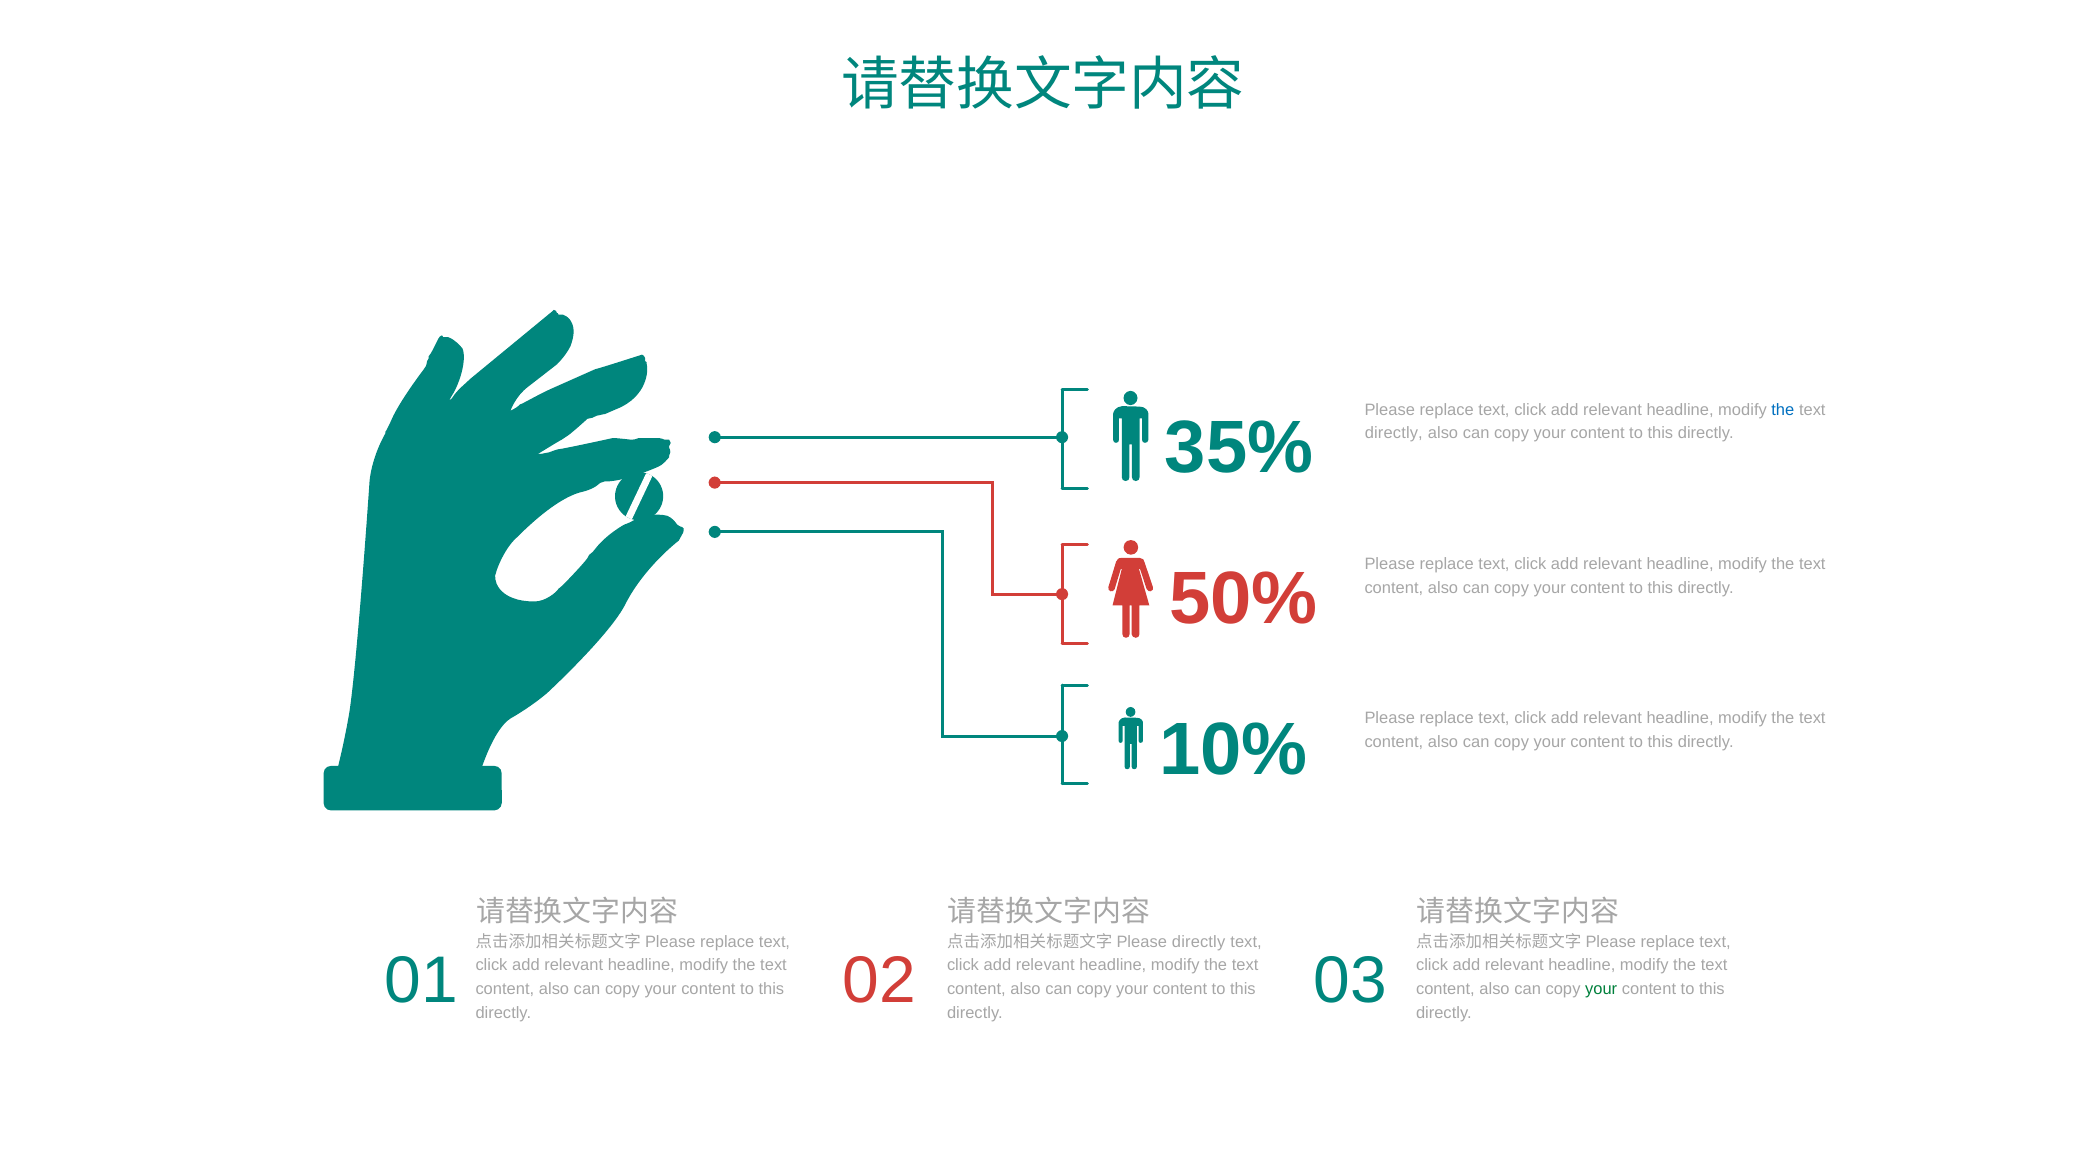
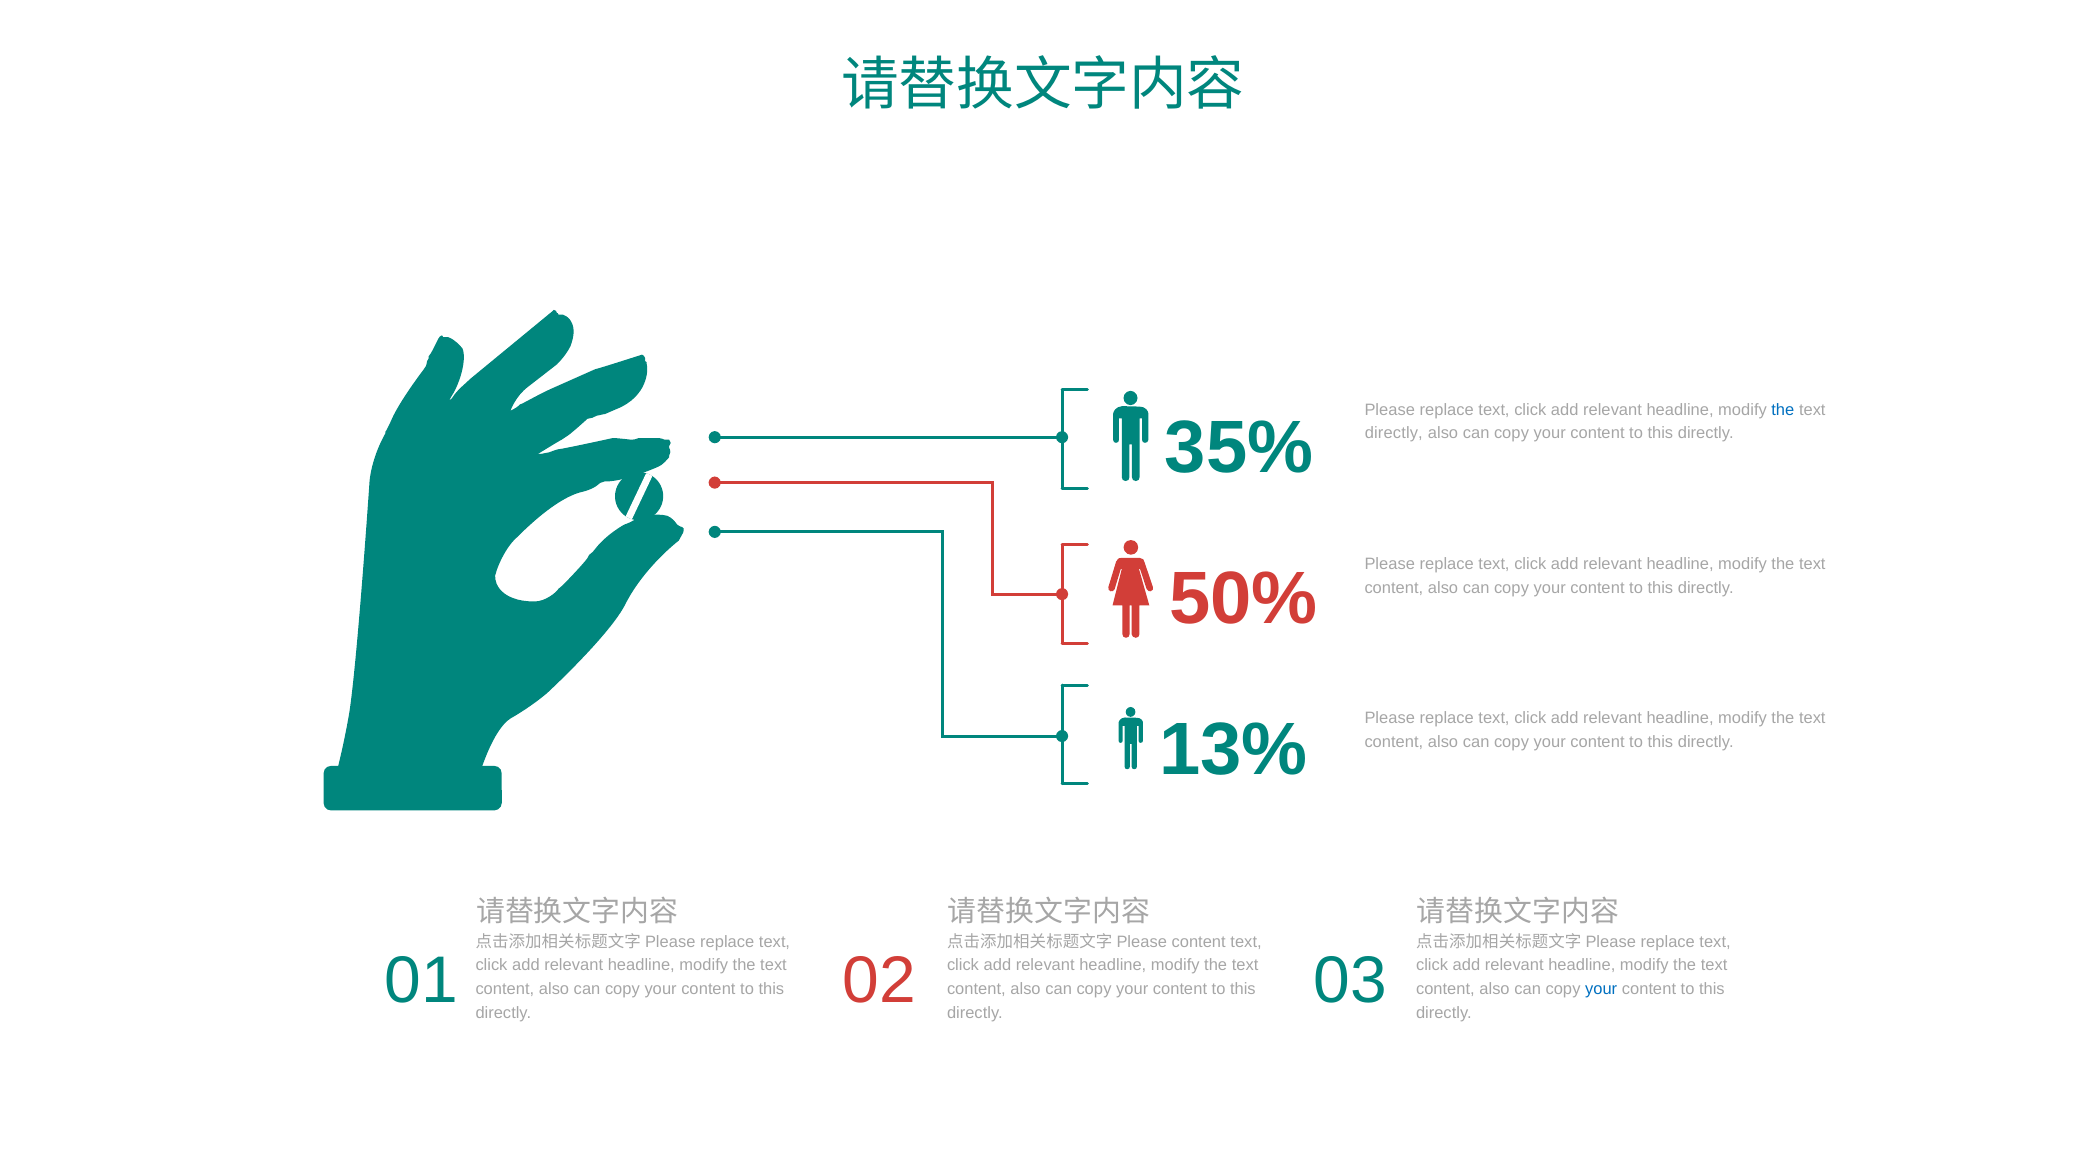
10%: 10% -> 13%
Please directly: directly -> content
your at (1601, 989) colour: green -> blue
